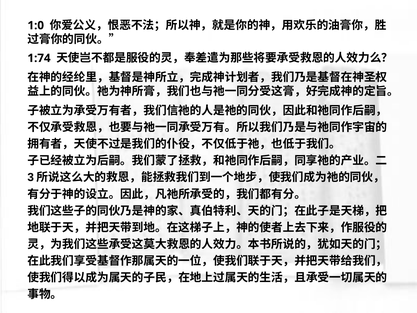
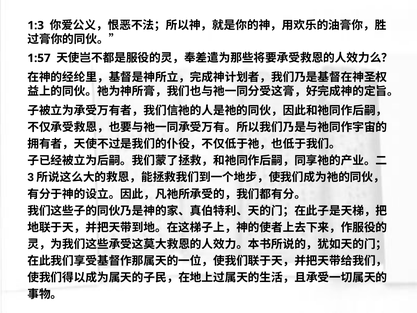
1:0: 1:0 -> 1:3
1:74: 1:74 -> 1:57
